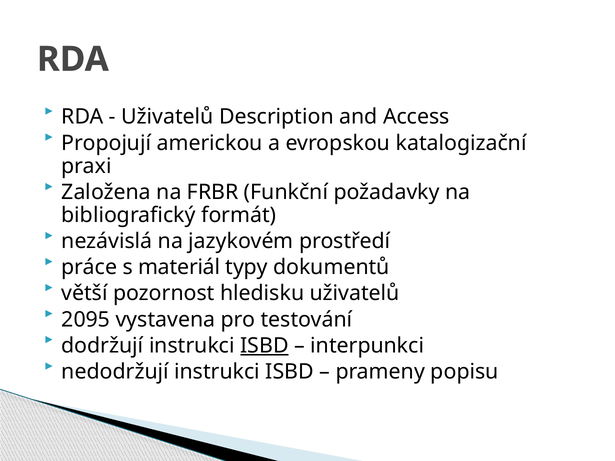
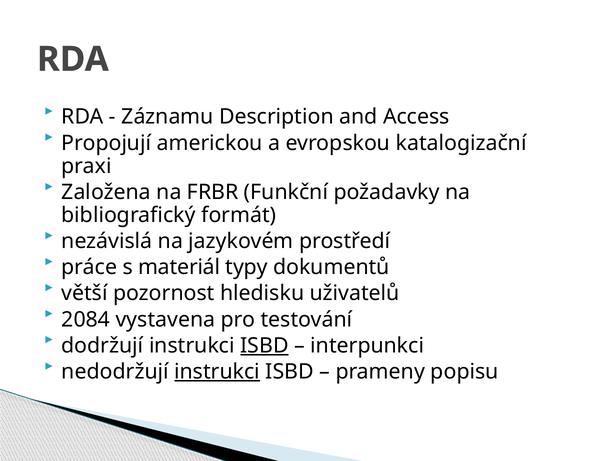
Uživatelů at (167, 117): Uživatelů -> Záznamu
2095: 2095 -> 2084
instrukci at (217, 372) underline: none -> present
